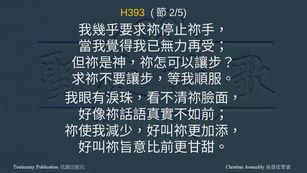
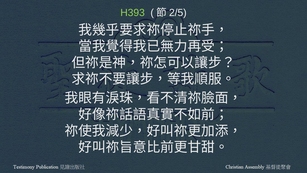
H393 colour: yellow -> light green
